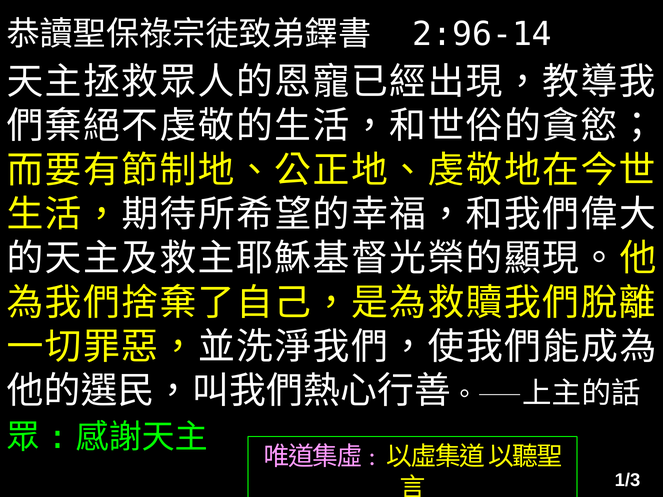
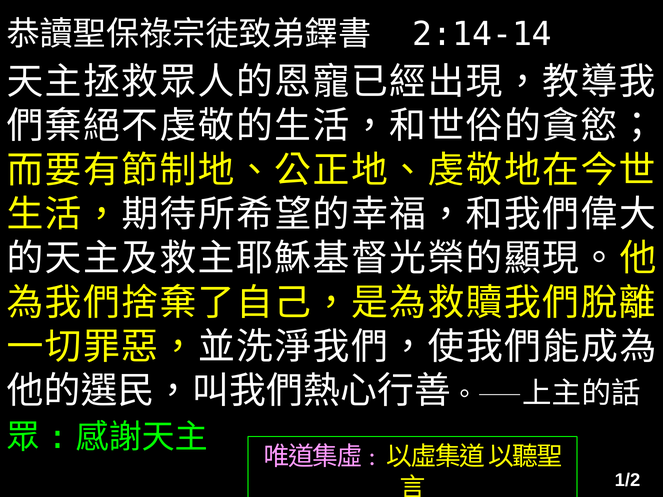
2:96-14: 2:96-14 -> 2:14-14
1/3: 1/3 -> 1/2
